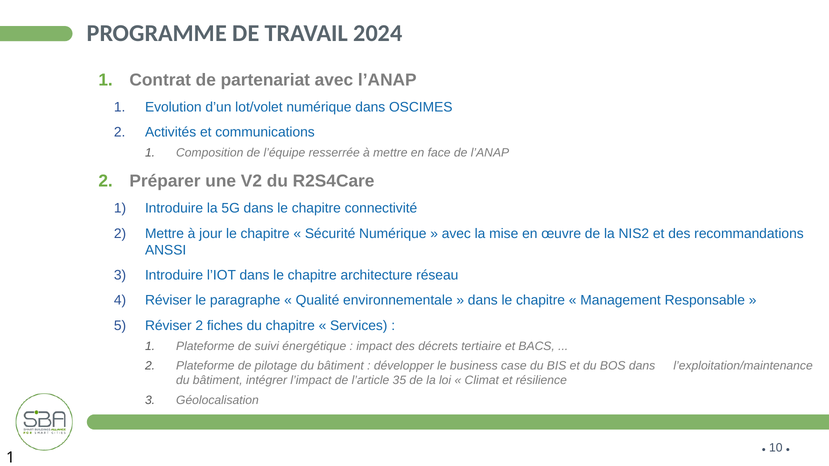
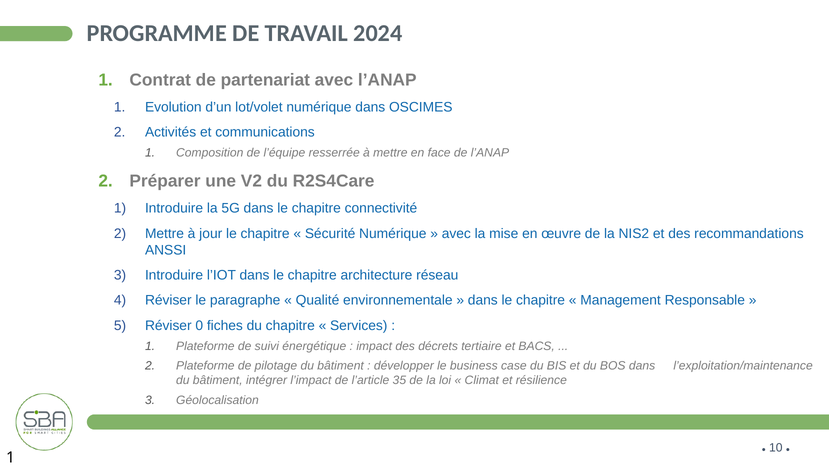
Réviser 2: 2 -> 0
